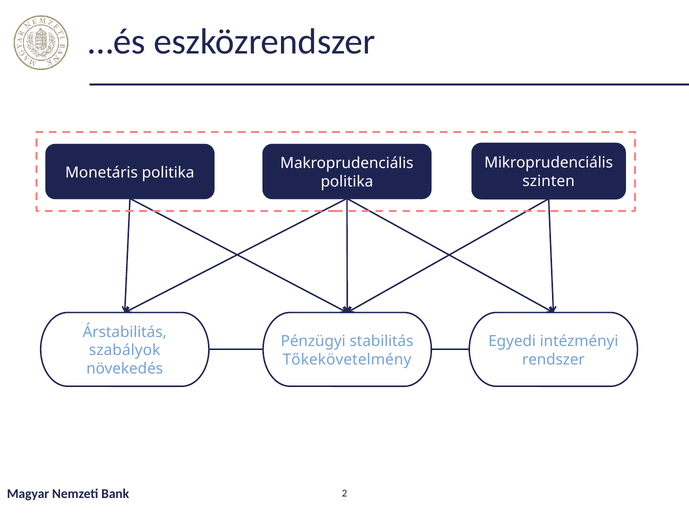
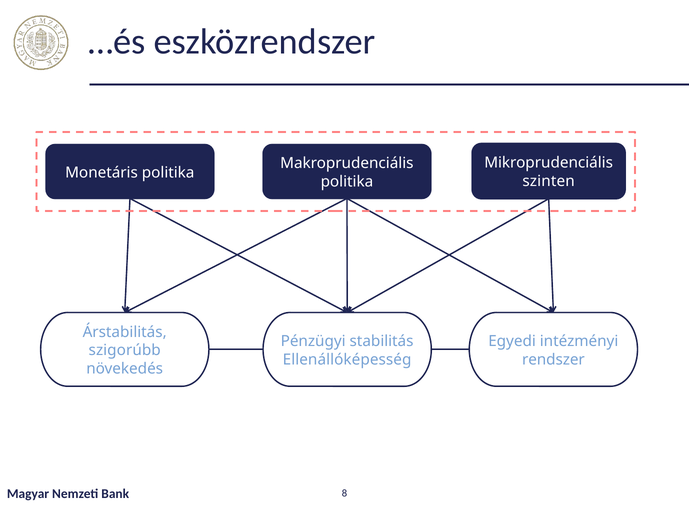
szabályok: szabályok -> szigorúbb
Tőkekövetelmény: Tőkekövetelmény -> Ellenállóképesség
2: 2 -> 8
